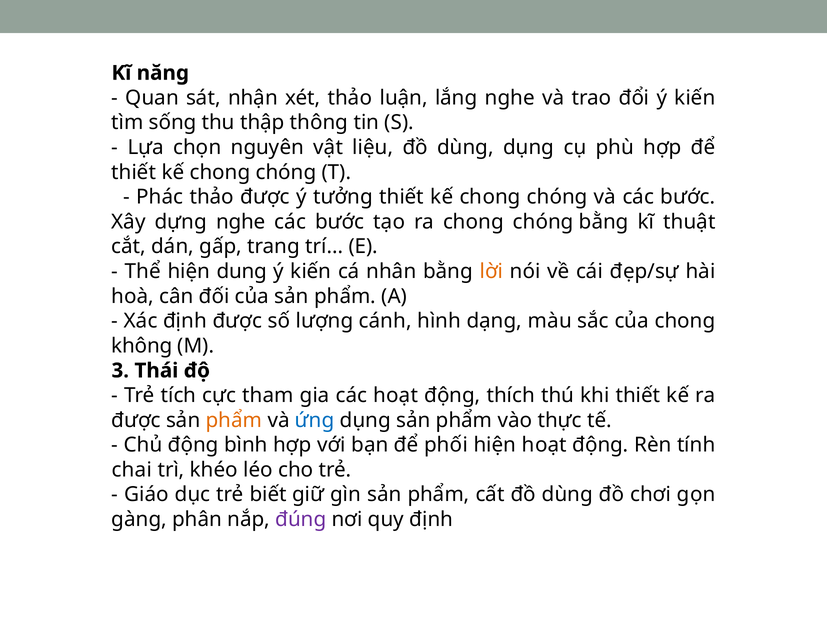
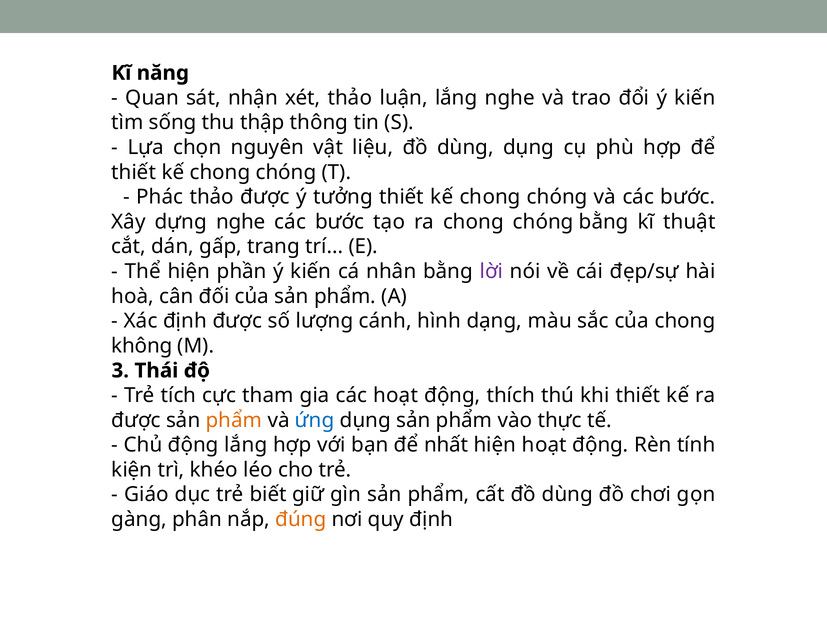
dụng: dụng -> phần
lời colour: orange -> purple
động bình: bình -> lắng
phối: phối -> nhất
chai: chai -> kiện
đúng colour: purple -> orange
